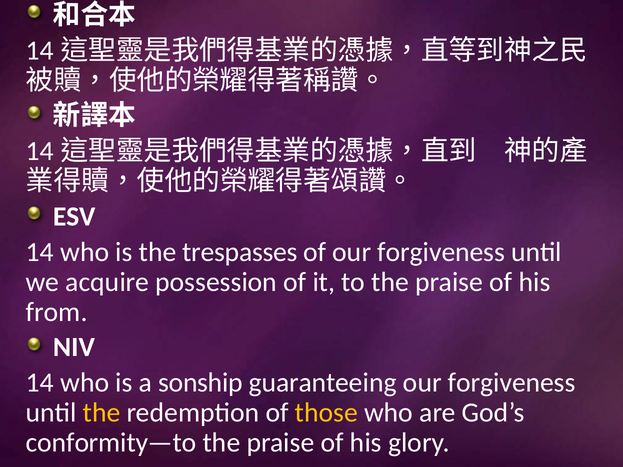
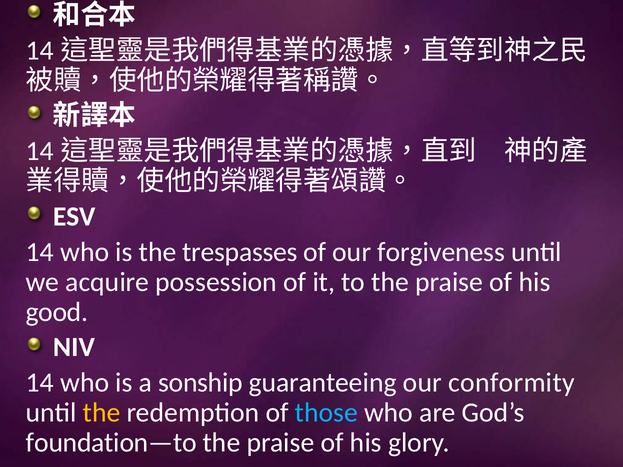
from: from -> good
guaranteeing our forgiveness: forgiveness -> conformity
those colour: yellow -> light blue
conformity—to: conformity—to -> foundation—to
